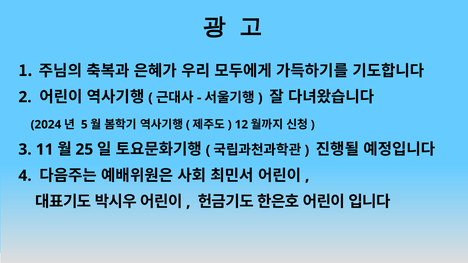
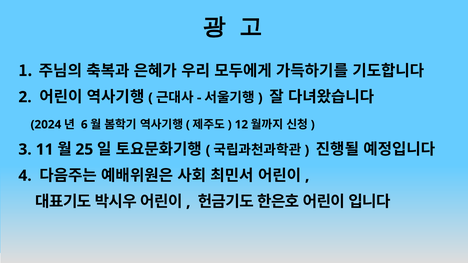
5: 5 -> 6
